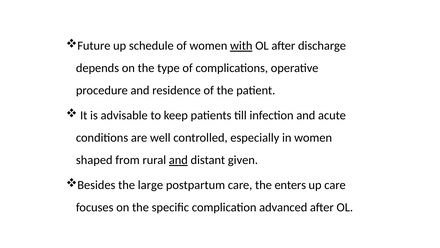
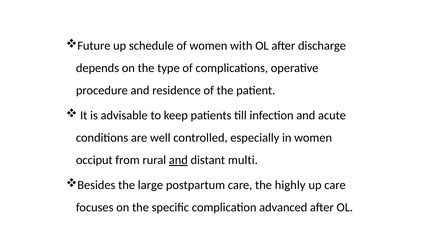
with underline: present -> none
shaped: shaped -> occiput
given: given -> multi
enters: enters -> highly
